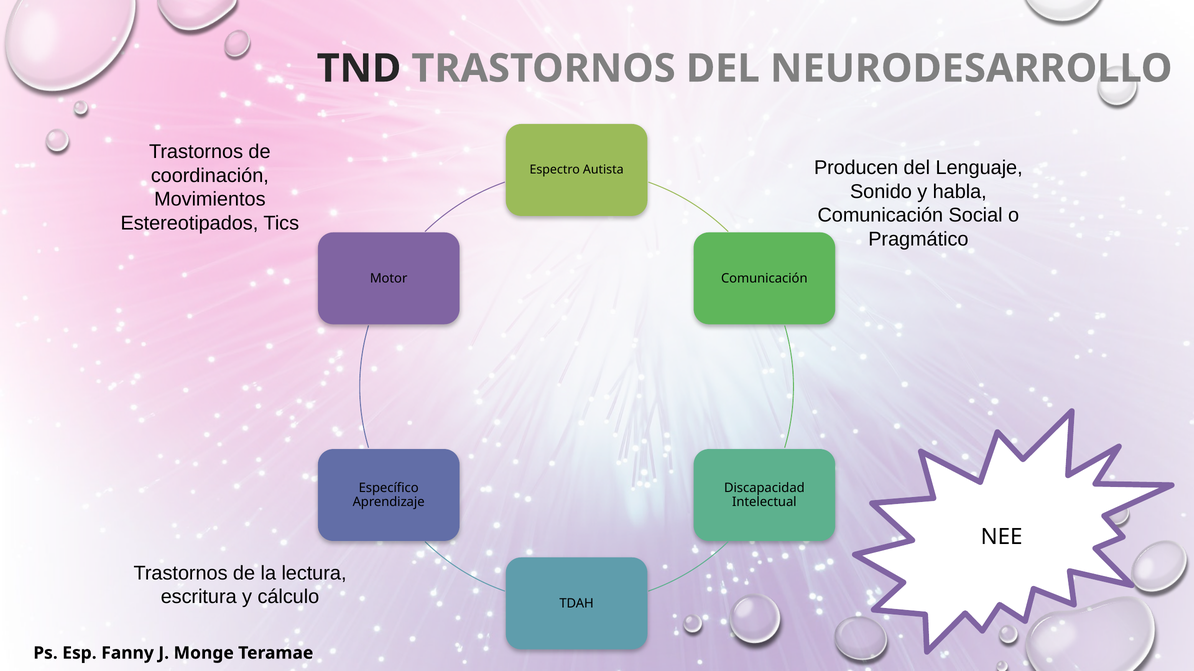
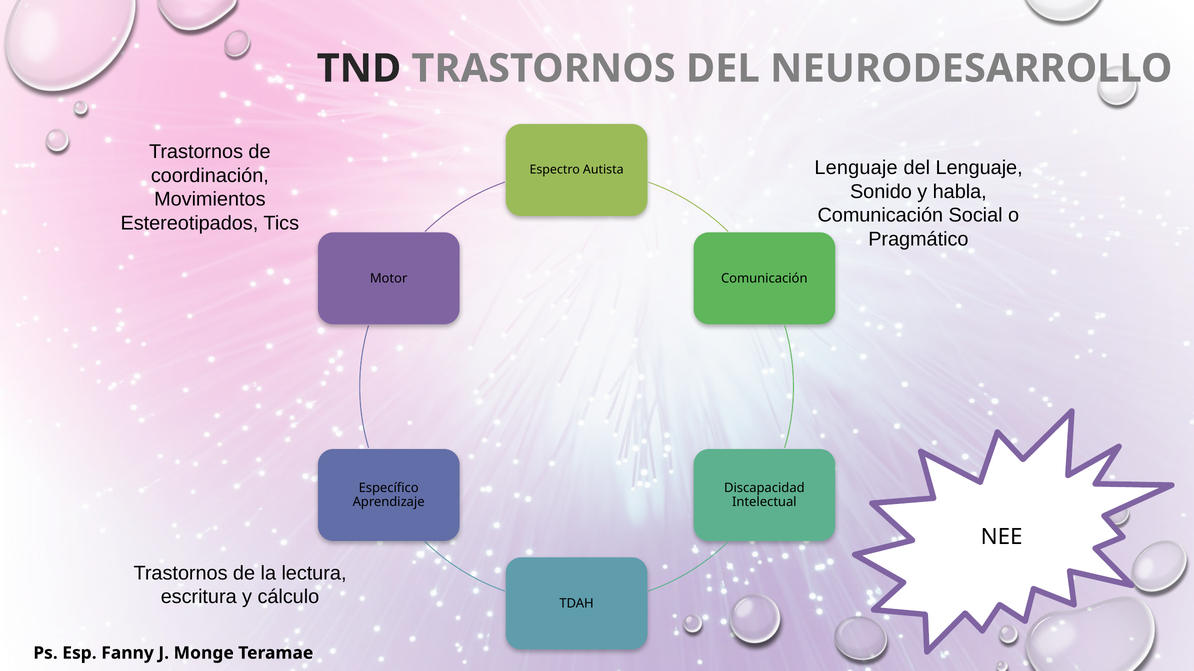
Producen at (856, 168): Producen -> Lenguaje
